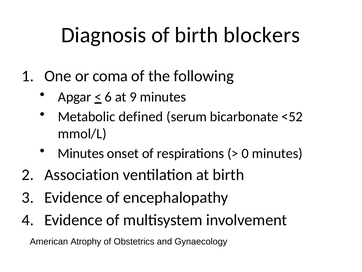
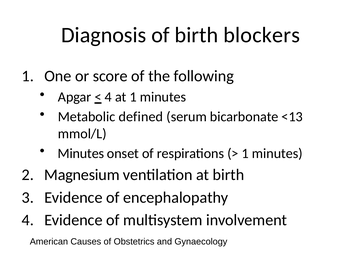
coma: coma -> score
6 at (108, 97): 6 -> 4
at 9: 9 -> 1
<52: <52 -> <13
0 at (245, 153): 0 -> 1
Association: Association -> Magnesium
Atrophy: Atrophy -> Causes
